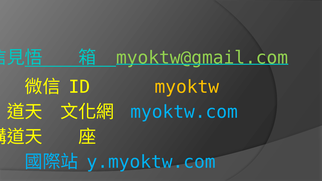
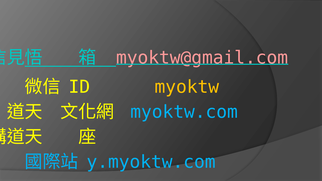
myoktw@gmail.com colour: light green -> pink
